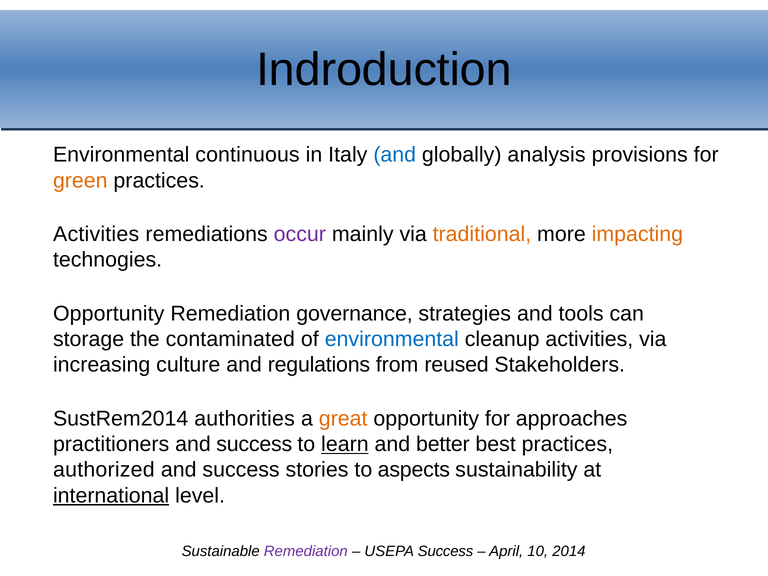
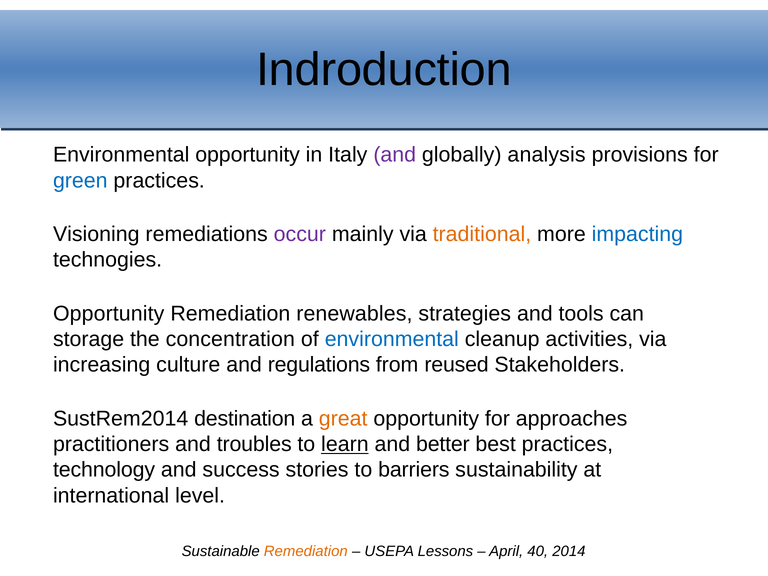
Environmental continuous: continuous -> opportunity
and at (395, 155) colour: blue -> purple
green colour: orange -> blue
Activities at (96, 234): Activities -> Visioning
impacting colour: orange -> blue
governance: governance -> renewables
contaminated: contaminated -> concentration
authorities: authorities -> destination
practitioners and success: success -> troubles
authorized: authorized -> technology
aspects: aspects -> barriers
international underline: present -> none
Remediation at (306, 551) colour: purple -> orange
USEPA Success: Success -> Lessons
10: 10 -> 40
